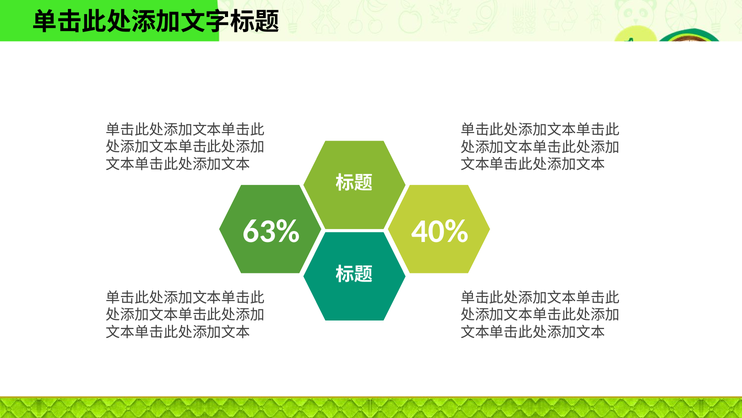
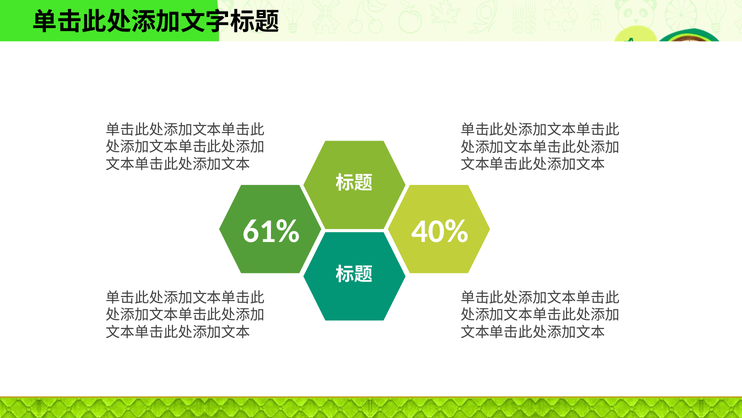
63%: 63% -> 61%
